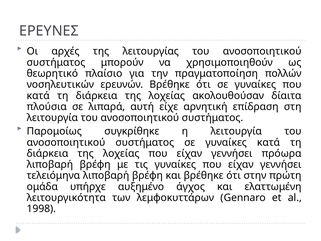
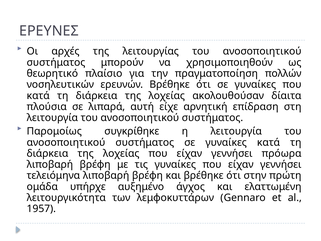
1998: 1998 -> 1957
